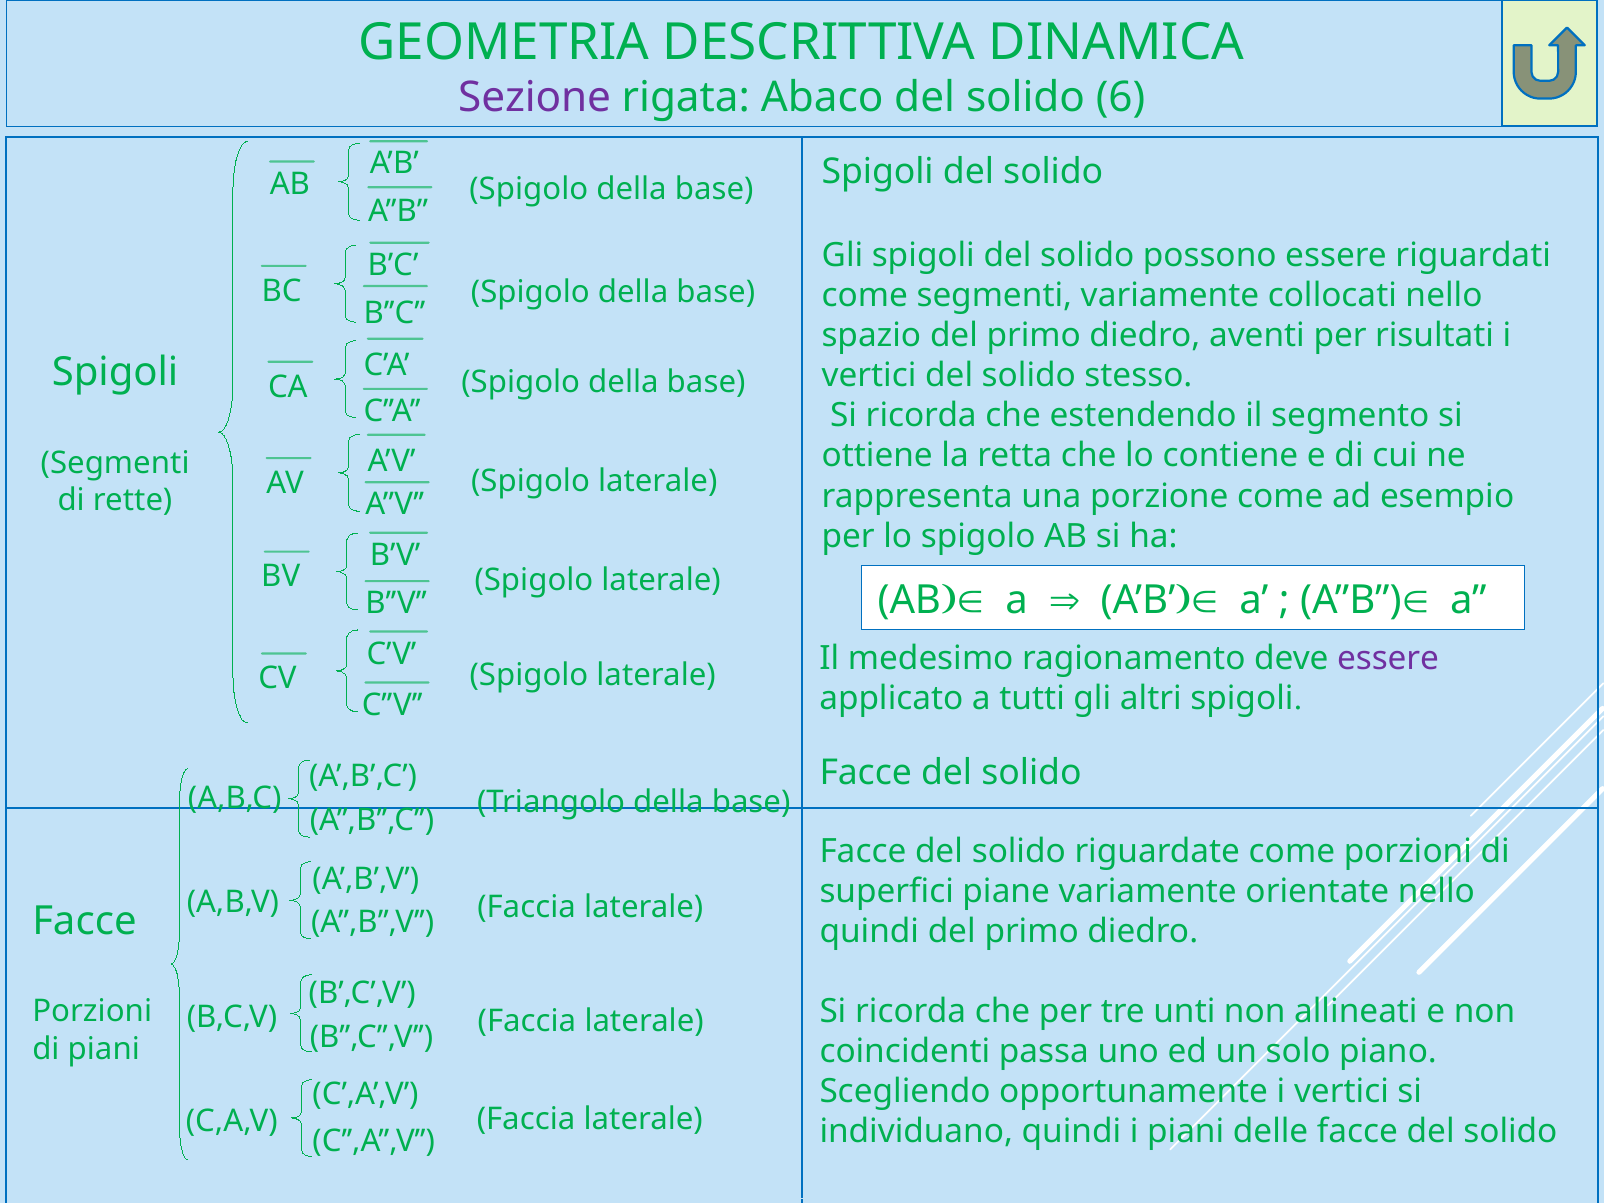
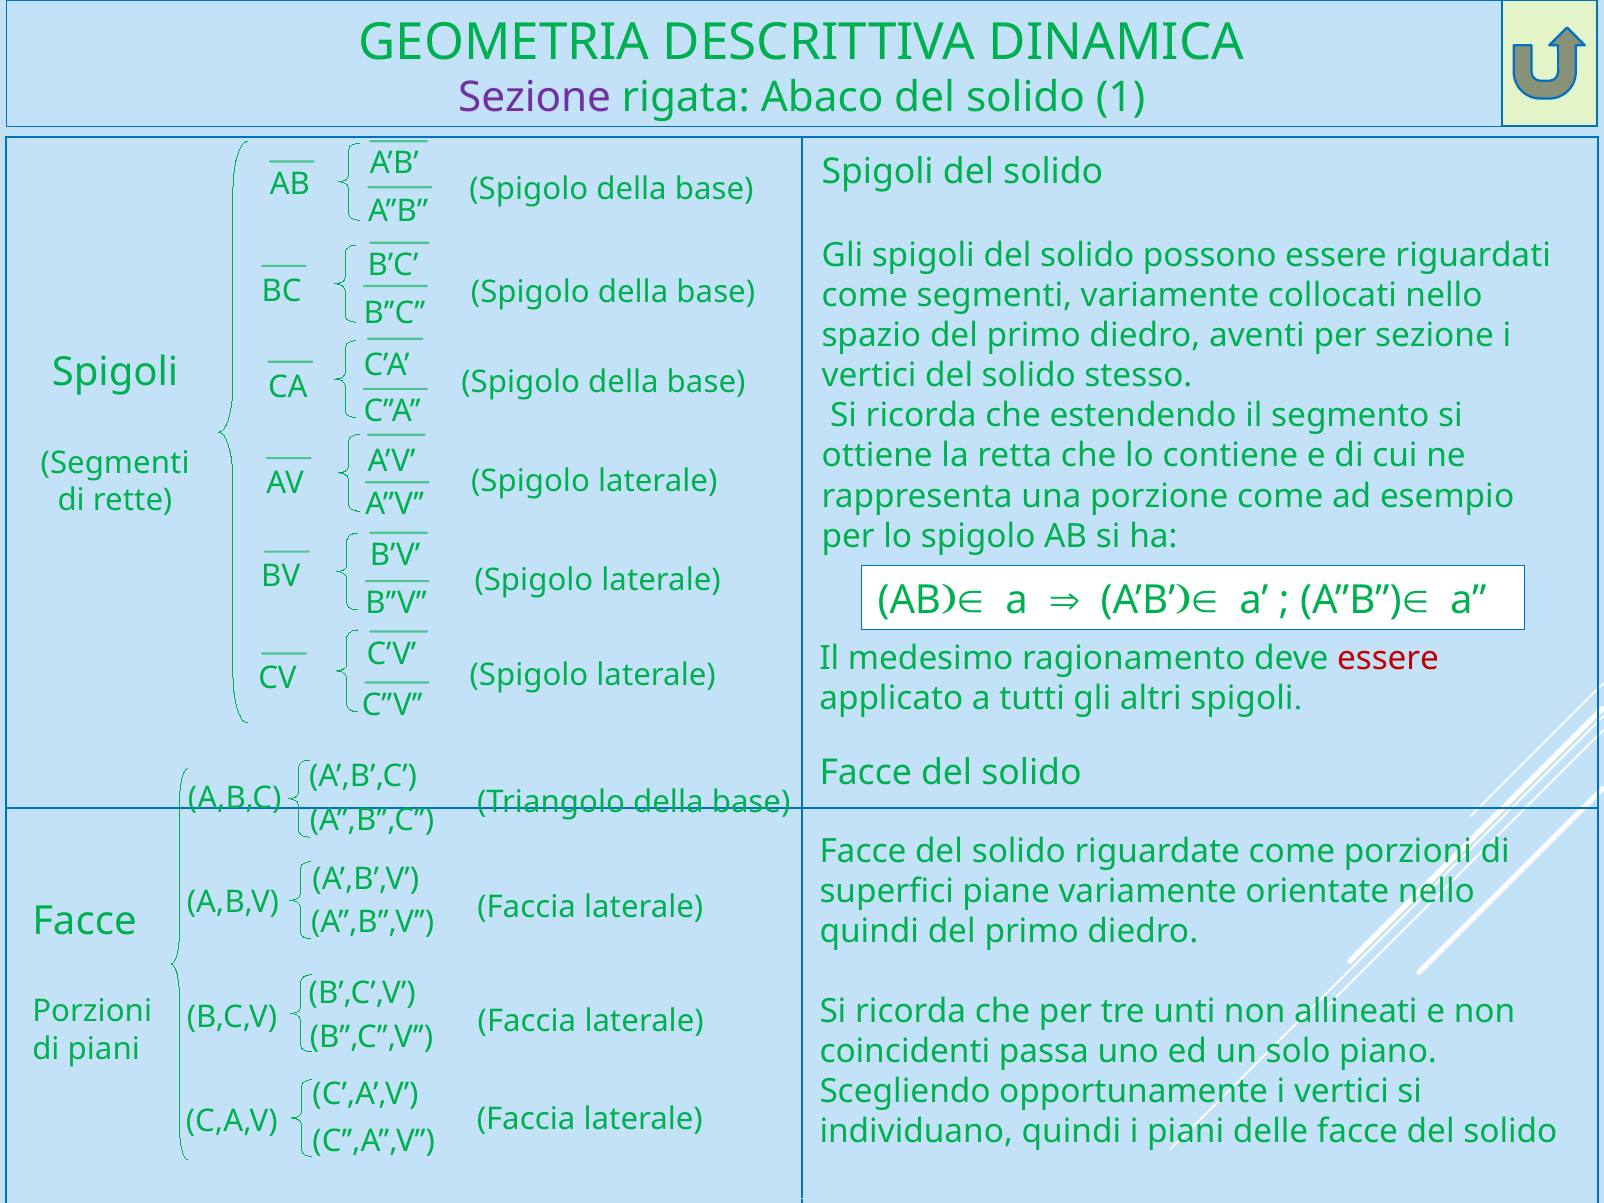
6: 6 -> 1
per risultati: risultati -> sezione
essere at (1388, 659) colour: purple -> red
